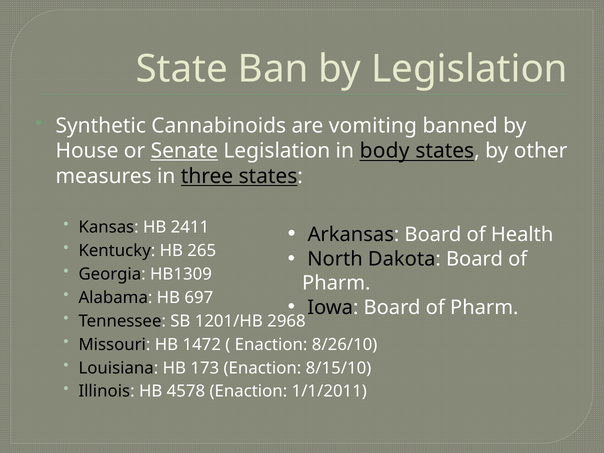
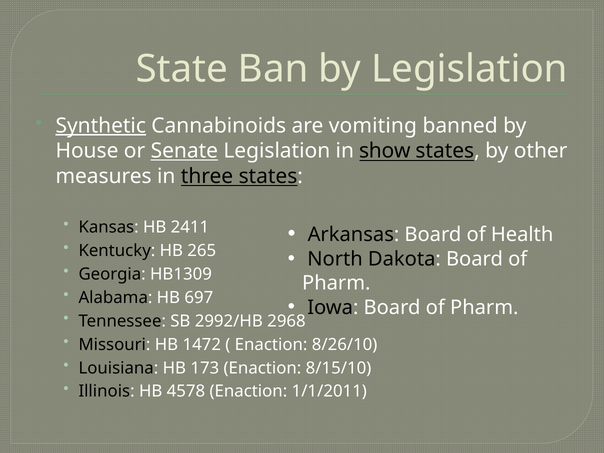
Synthetic underline: none -> present
body: body -> show
1201/HB: 1201/HB -> 2992/HB
